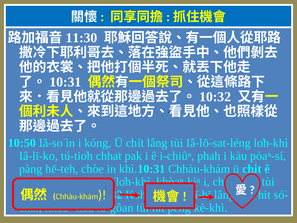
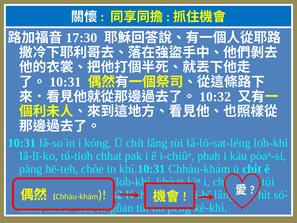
11:30: 11:30 -> 17:30
10:50 at (22, 143): 10:50 -> 10:31
